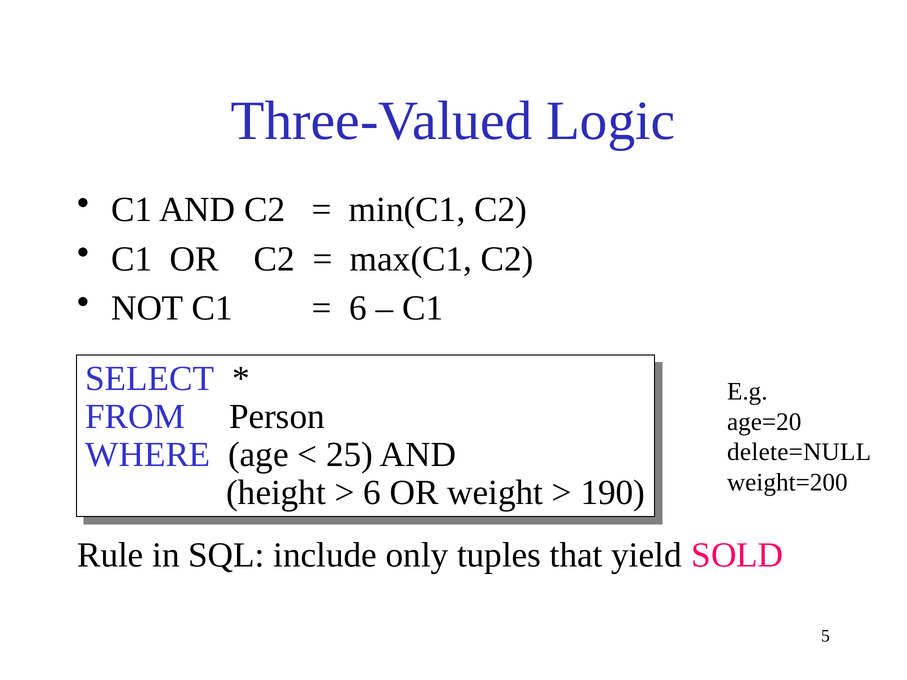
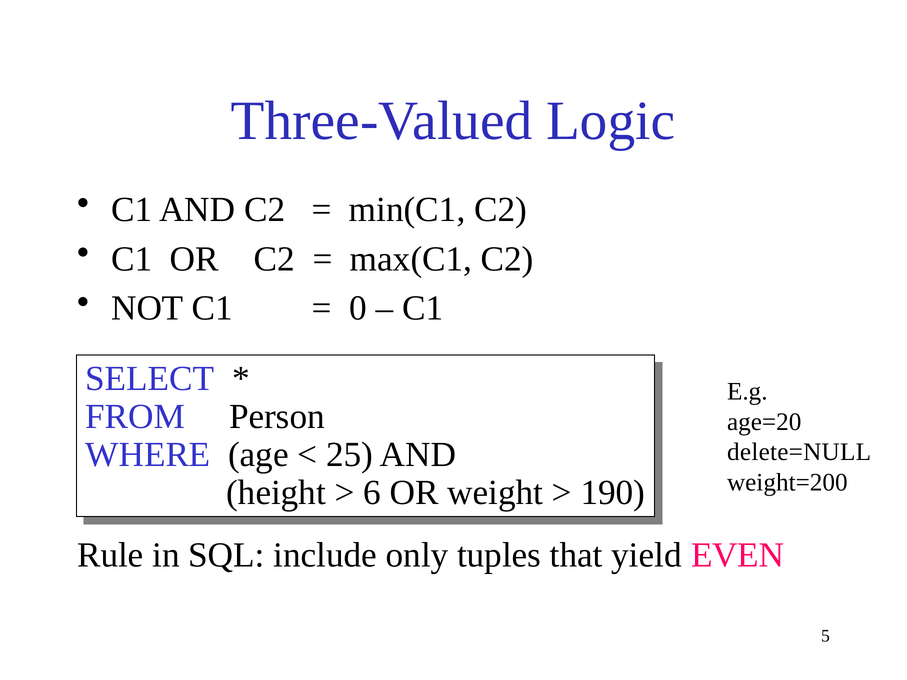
6 at (358, 308): 6 -> 0
SOLD: SOLD -> EVEN
